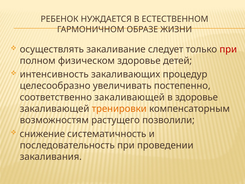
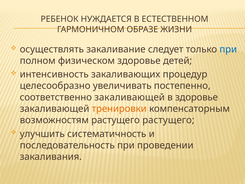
при at (228, 49) colour: red -> blue
растущего позволили: позволили -> растущего
снижение: снижение -> улучшить
